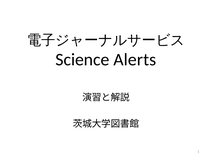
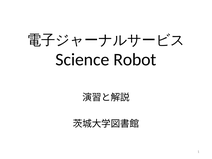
Alerts: Alerts -> Robot
